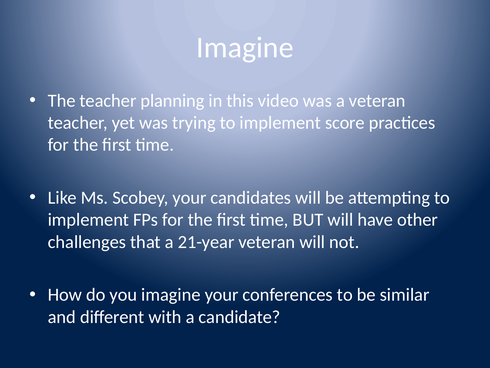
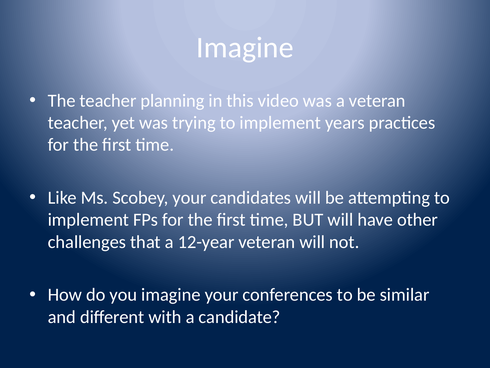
score: score -> years
21-year: 21-year -> 12-year
